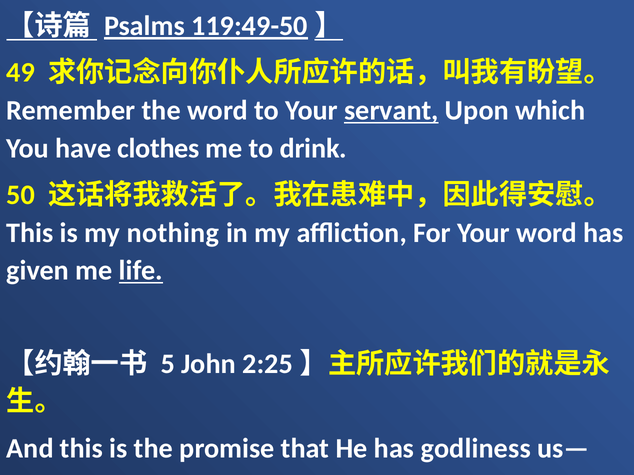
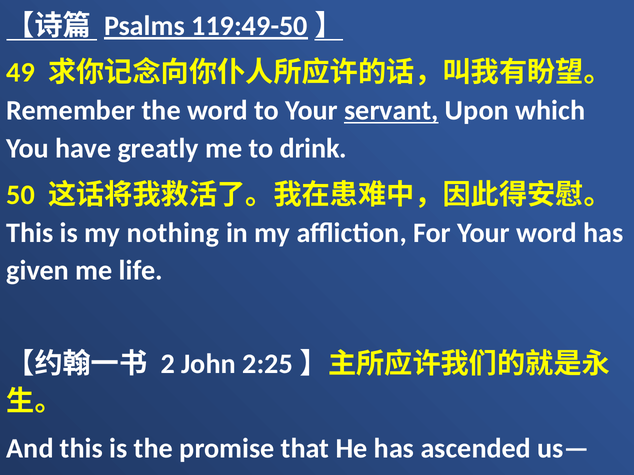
clothes: clothes -> greatly
life at (141, 271) underline: present -> none
5: 5 -> 2
godliness: godliness -> ascended
